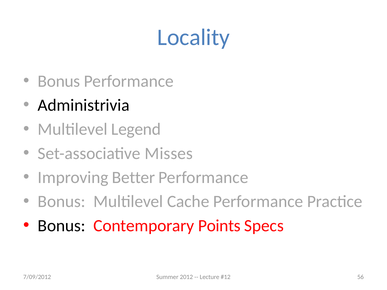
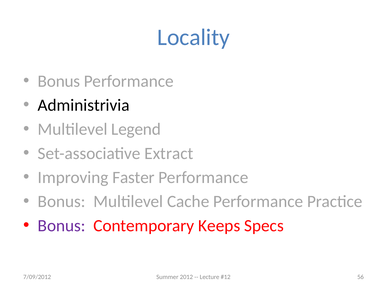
Misses: Misses -> Extract
Better: Better -> Faster
Bonus at (62, 226) colour: black -> purple
Points: Points -> Keeps
